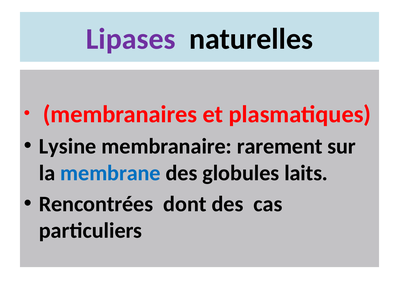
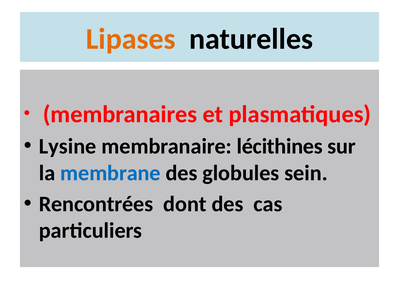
Lipases colour: purple -> orange
rarement: rarement -> lécithines
laits: laits -> sein
